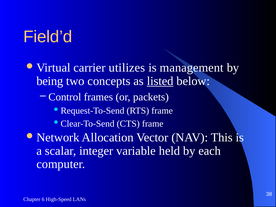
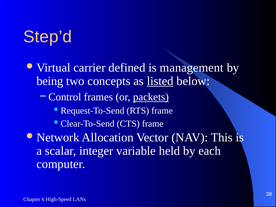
Field’d: Field’d -> Step’d
utilizes: utilizes -> defined
packets underline: none -> present
